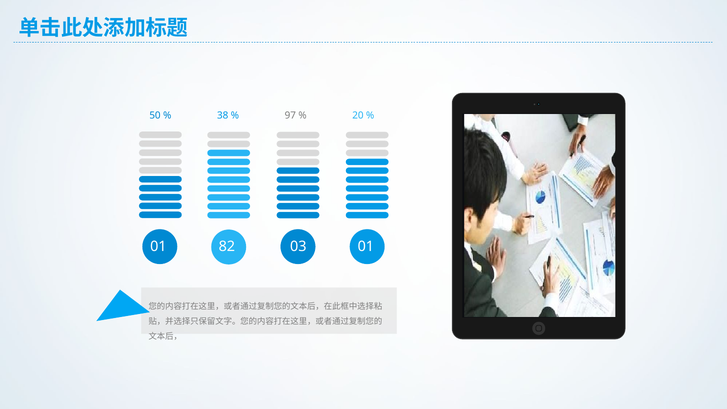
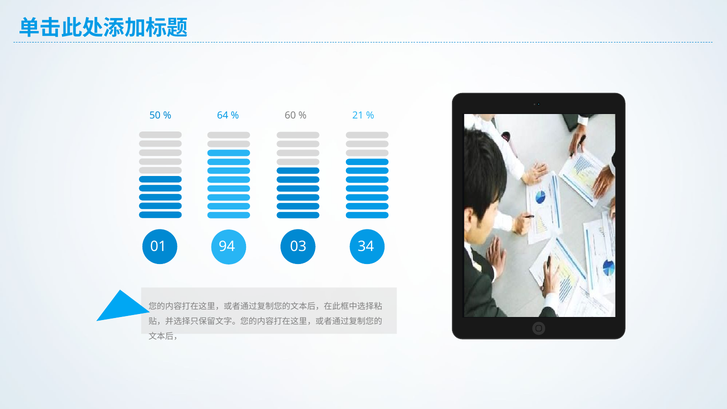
38: 38 -> 64
97: 97 -> 60
20: 20 -> 21
82: 82 -> 94
03 01: 01 -> 34
